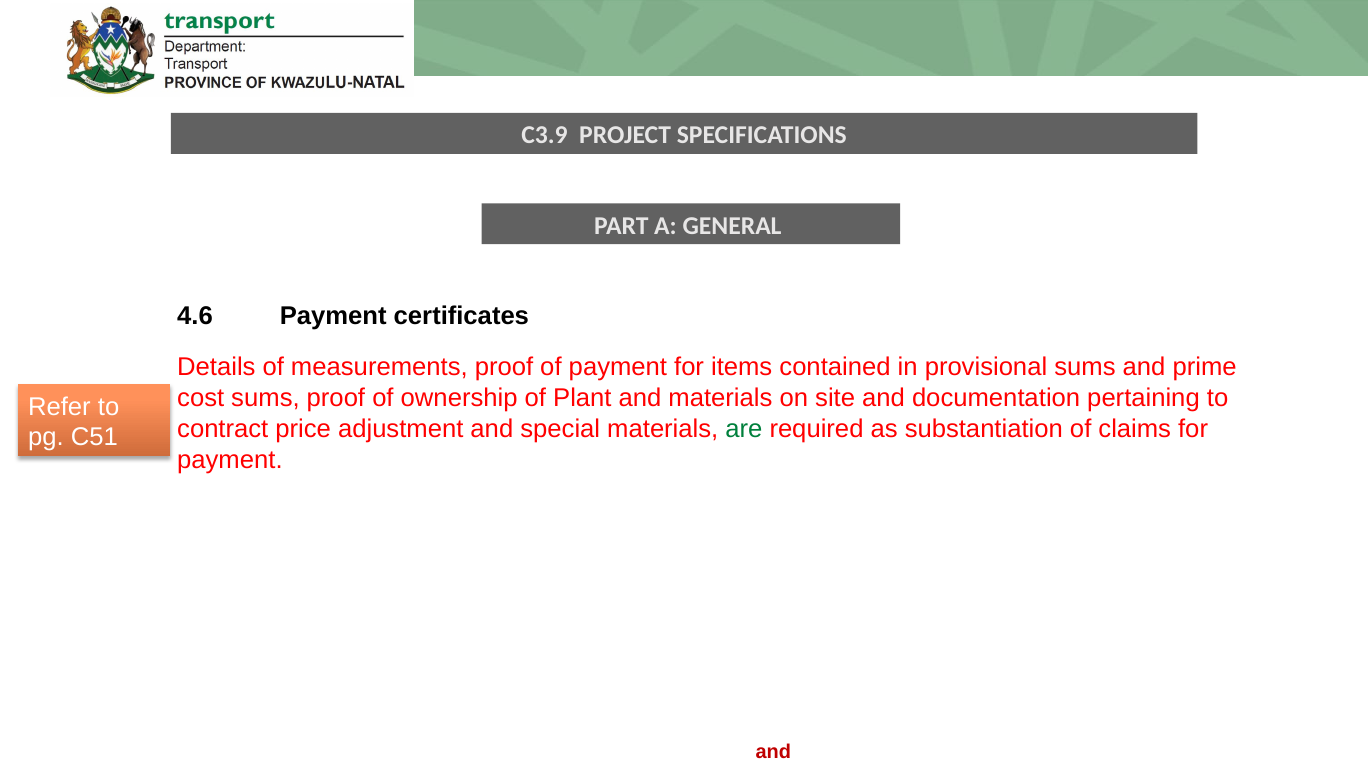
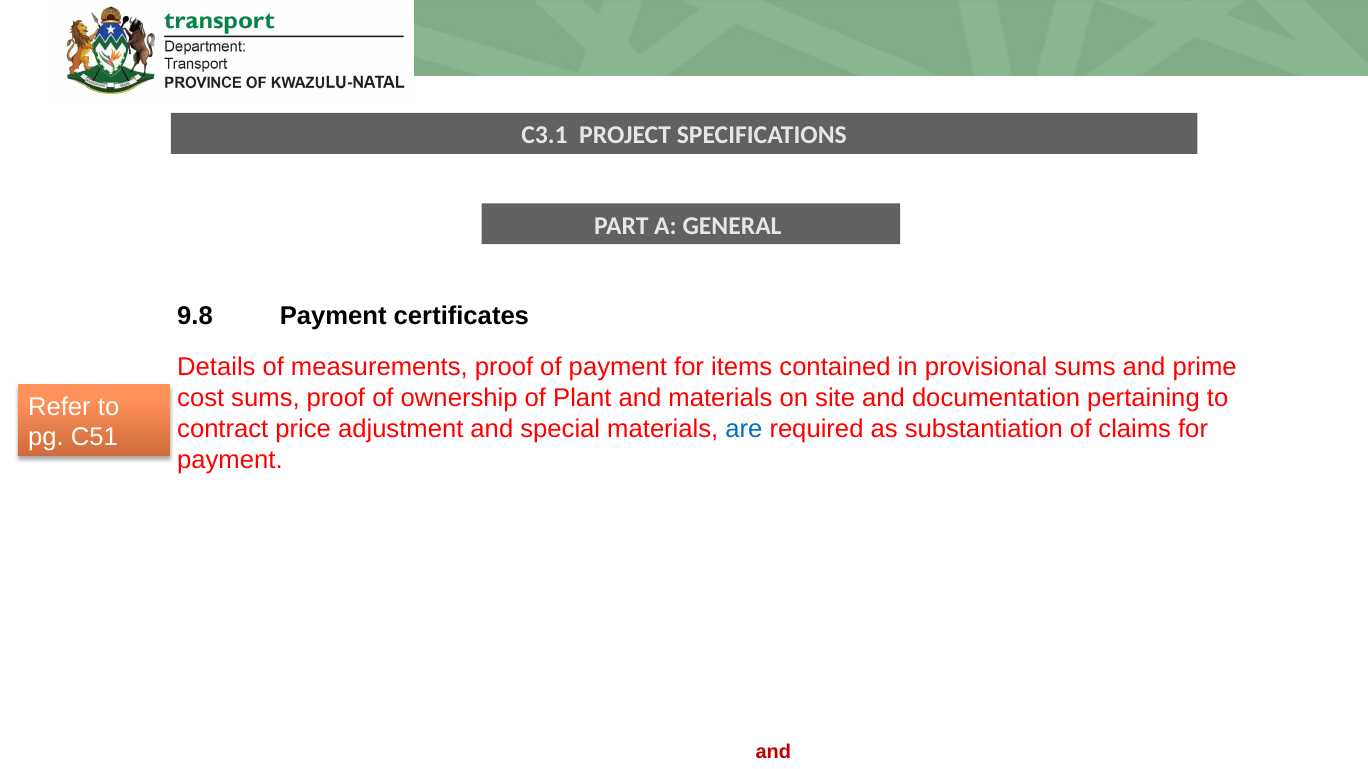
C3.9: C3.9 -> C3.1
4.6: 4.6 -> 9.8
are colour: green -> blue
